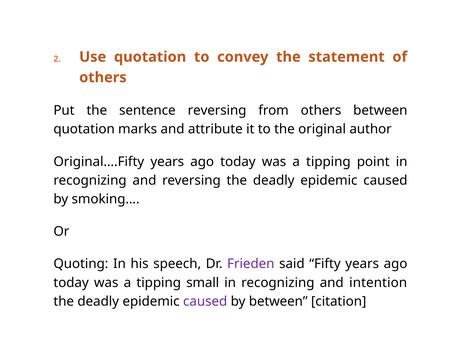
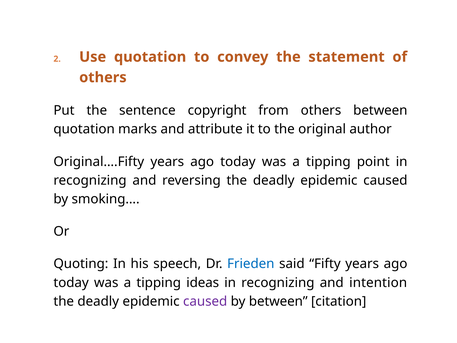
sentence reversing: reversing -> copyright
Frieden colour: purple -> blue
small: small -> ideas
